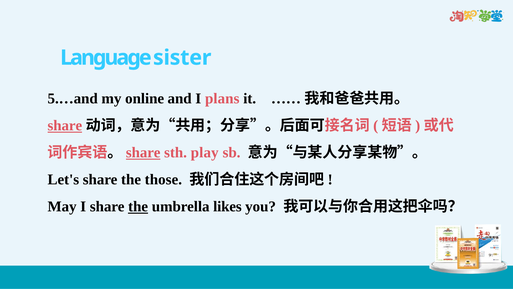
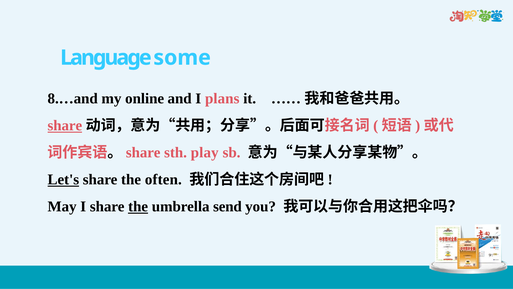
sister: sister -> some
5.…and: 5.…and -> 8.…and
share at (143, 152) underline: present -> none
Let's underline: none -> present
those: those -> often
likes: likes -> send
